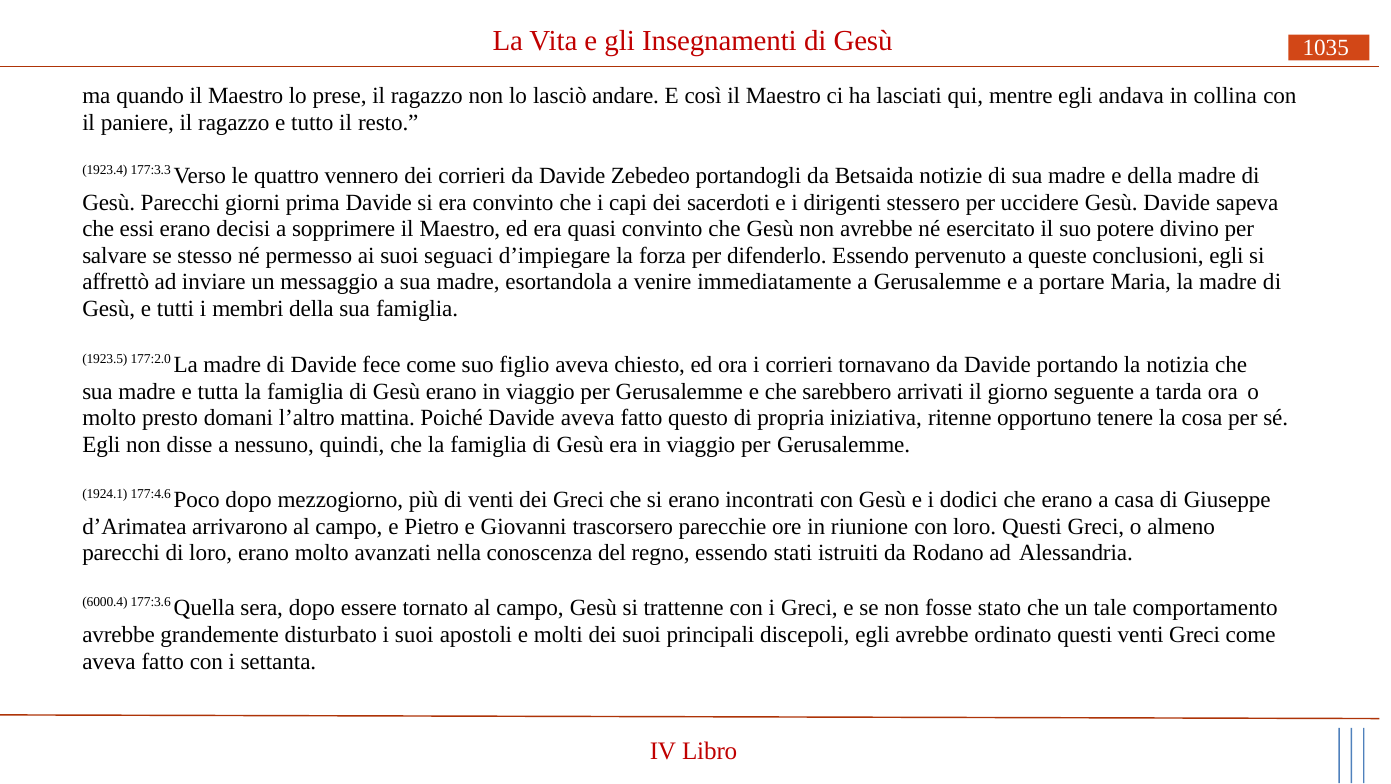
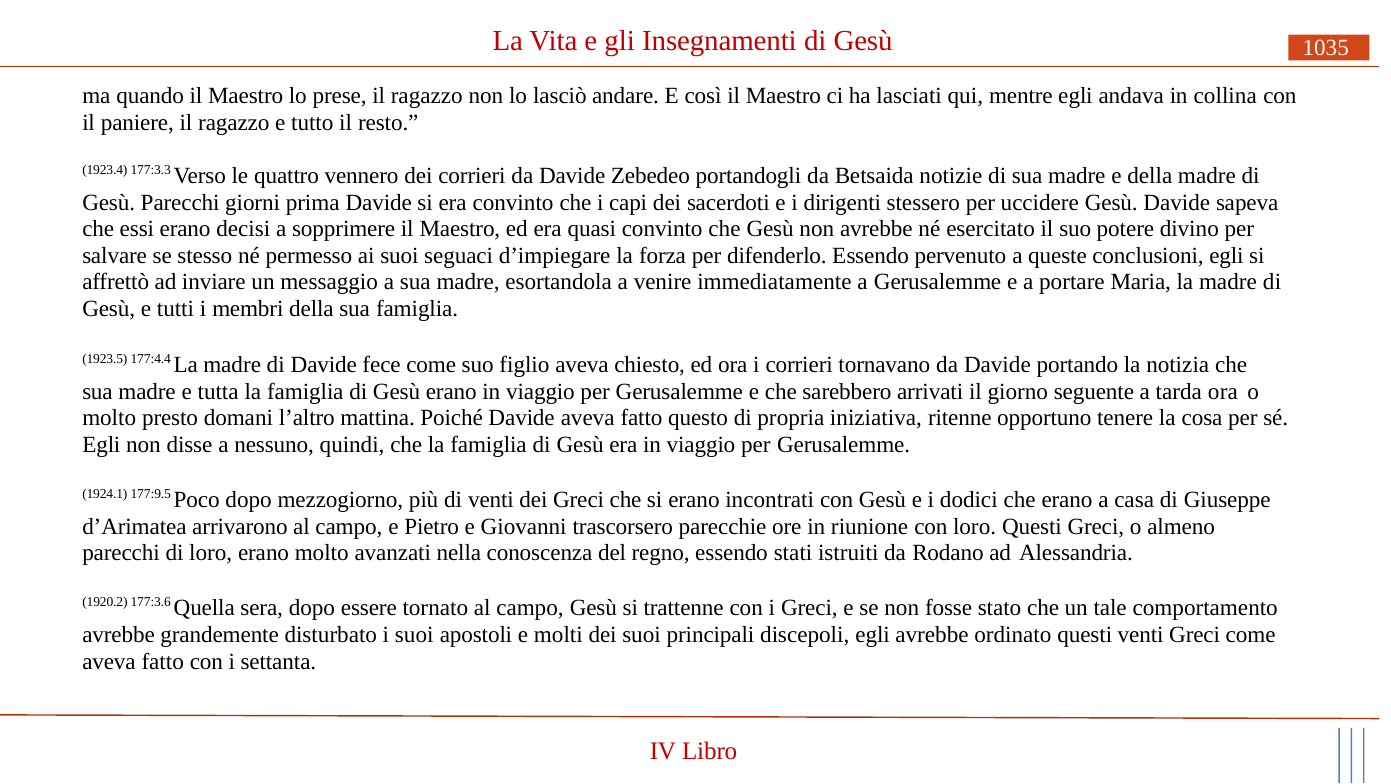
177:2.0: 177:2.0 -> 177:4.4
177:4.6: 177:4.6 -> 177:9.5
6000.4: 6000.4 -> 1920.2
